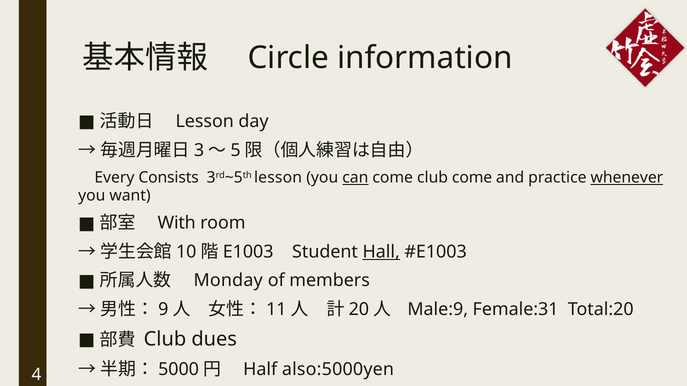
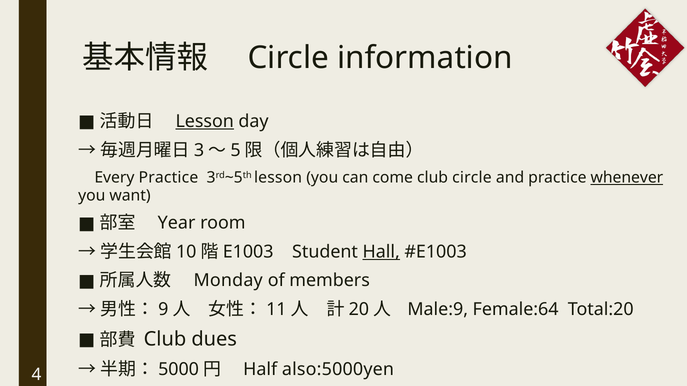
Lesson at (205, 122) underline: none -> present
Every Consists: Consists -> Practice
can underline: present -> none
club come: come -> circle
With: With -> Year
Female:31: Female:31 -> Female:64
